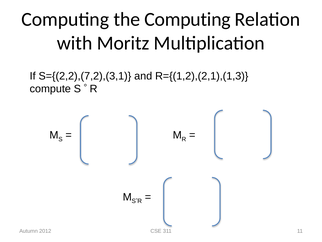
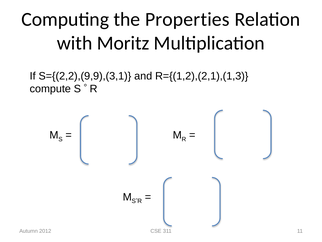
the Computing: Computing -> Properties
S={(2,2),(7,2),(3,1: S={(2,2),(7,2),(3,1 -> S={(2,2),(9,9),(3,1
